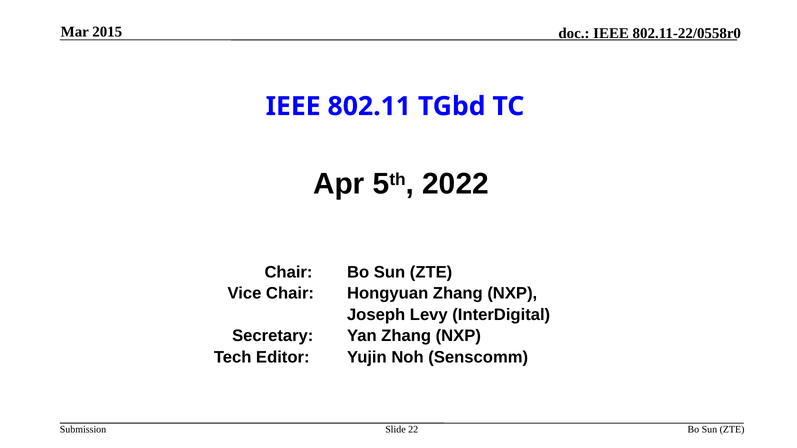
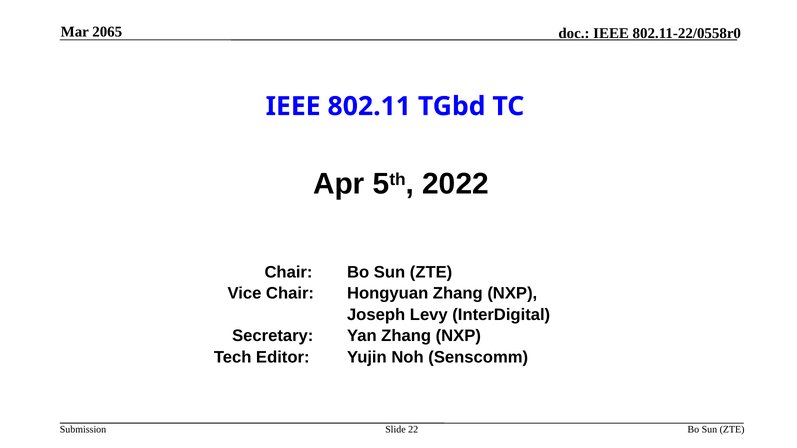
2015: 2015 -> 2065
